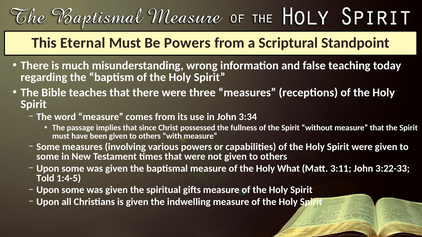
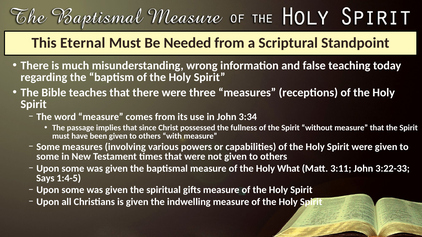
Be Powers: Powers -> Needed
Told: Told -> Says
